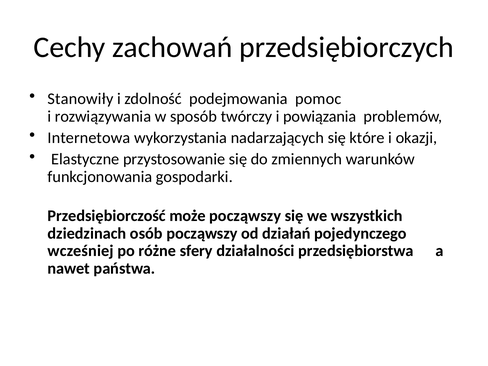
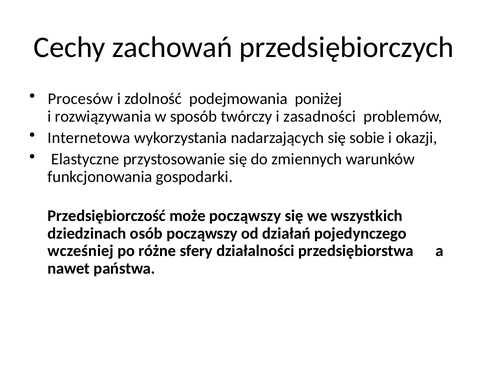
Stanowiły: Stanowiły -> Procesów
pomoc: pomoc -> poniżej
powiązania: powiązania -> zasadności
które: które -> sobie
